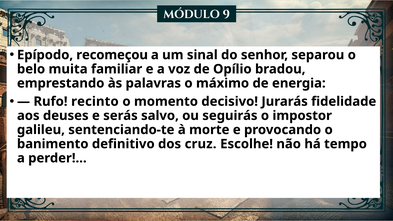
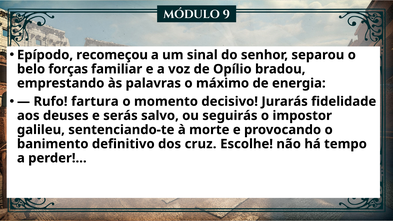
muita: muita -> forças
recinto: recinto -> fartura
